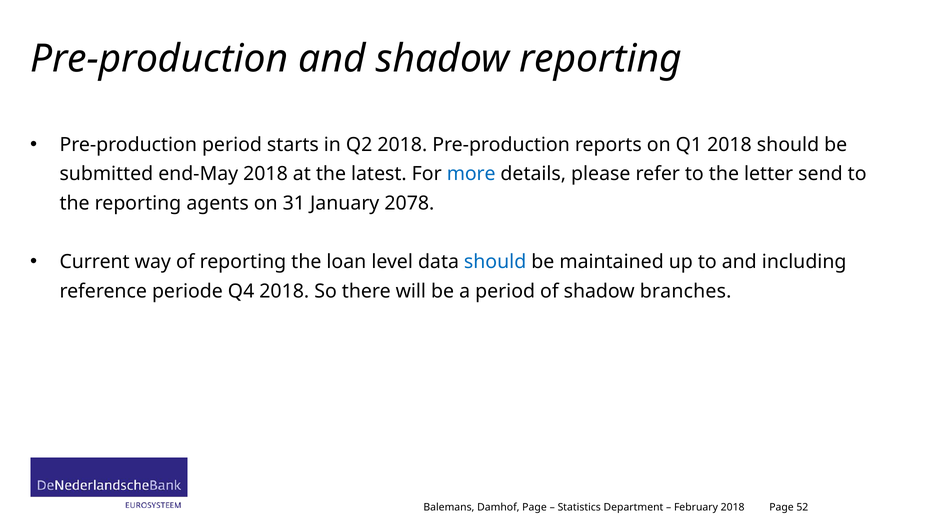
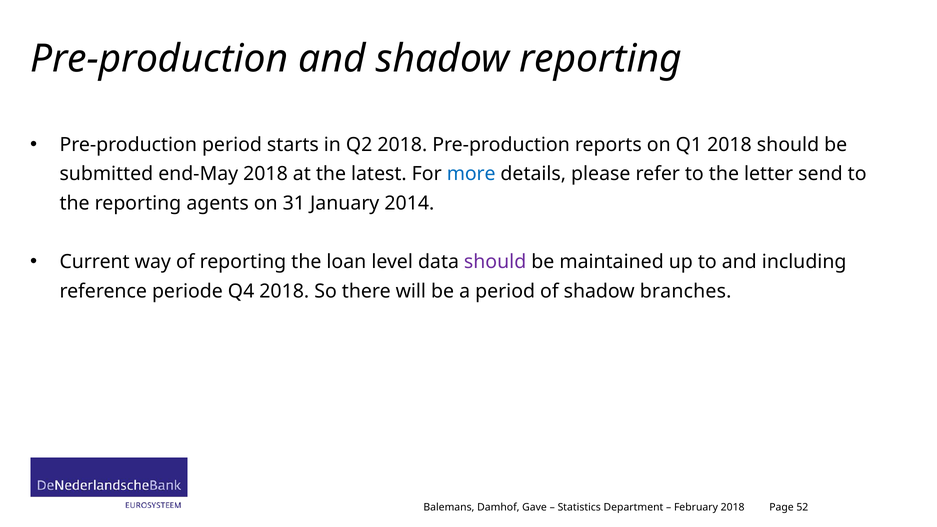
2078: 2078 -> 2014
should at (495, 262) colour: blue -> purple
Damhof Page: Page -> Gave
